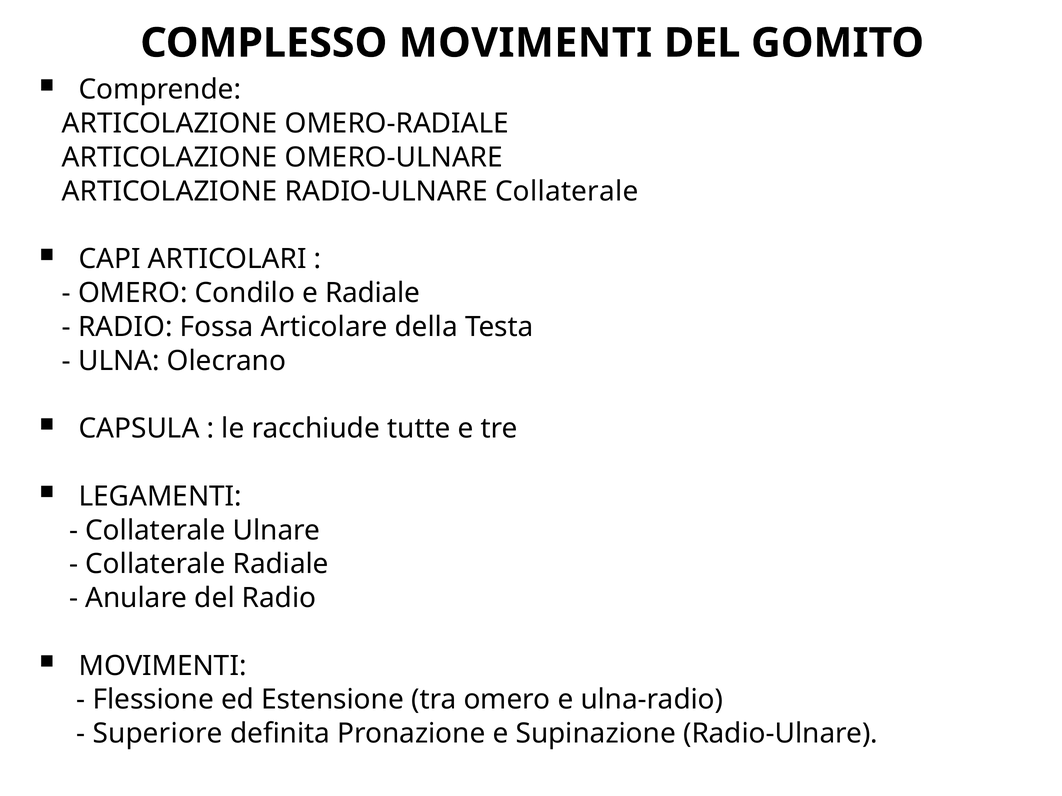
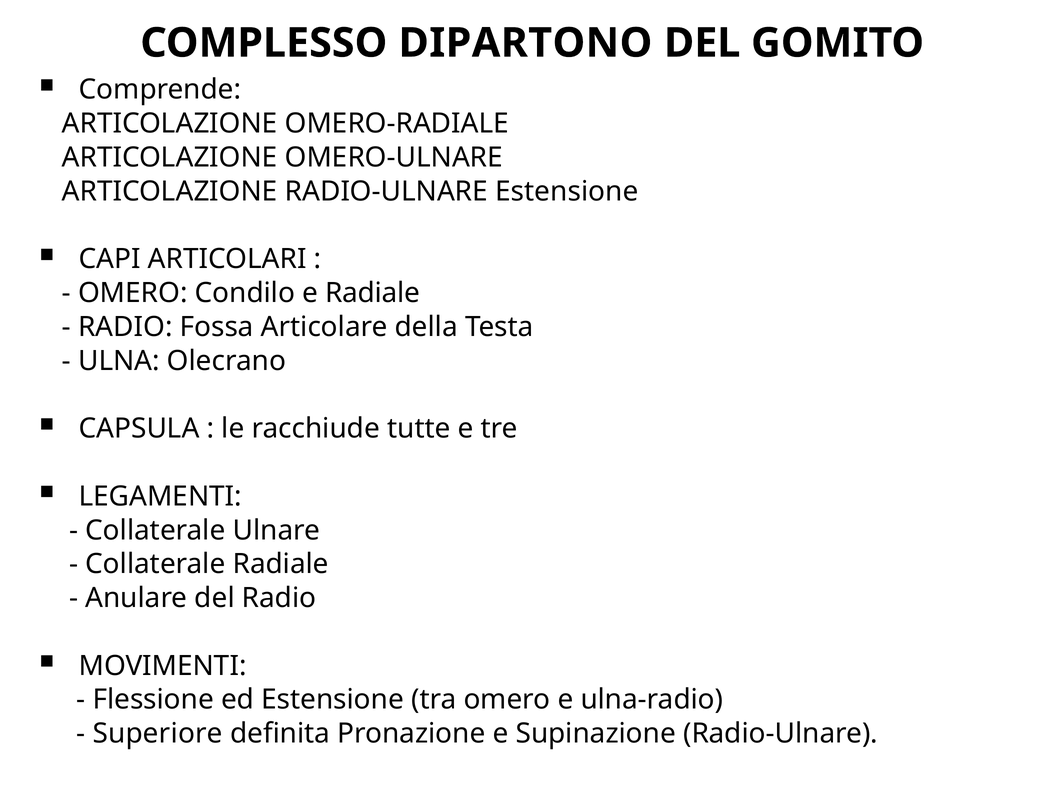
COMPLESSO MOVIMENTI: MOVIMENTI -> DIPARTONO
RADIO-ULNARE Collaterale: Collaterale -> Estensione
